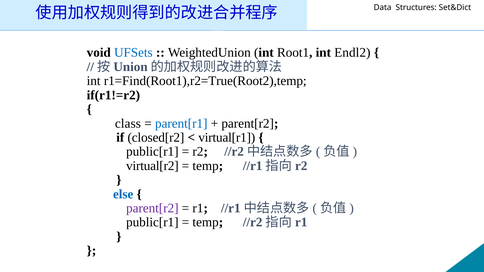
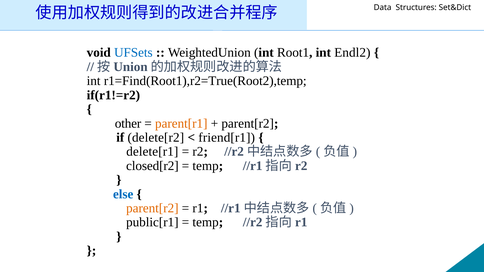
class: class -> other
parent[r1 colour: blue -> orange
closed[r2: closed[r2 -> delete[r2
virtual[r1: virtual[r1 -> friend[r1
public[r1 at (152, 152): public[r1 -> delete[r1
virtual[r2: virtual[r2 -> closed[r2
parent[r2 at (152, 208) colour: purple -> orange
